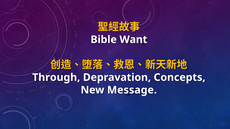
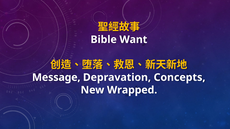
Through: Through -> Message
Message: Message -> Wrapped
